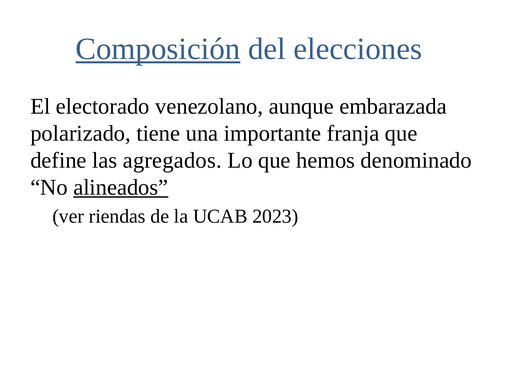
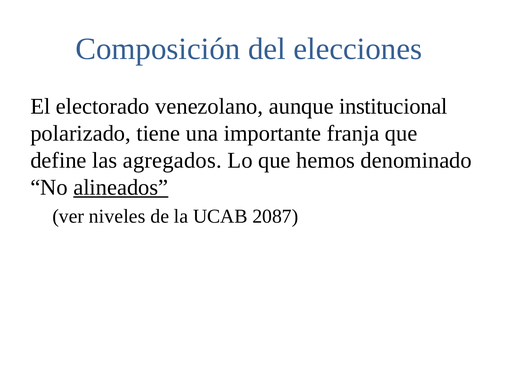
Composición underline: present -> none
embarazada: embarazada -> institucional
riendas: riendas -> niveles
2023: 2023 -> 2087
